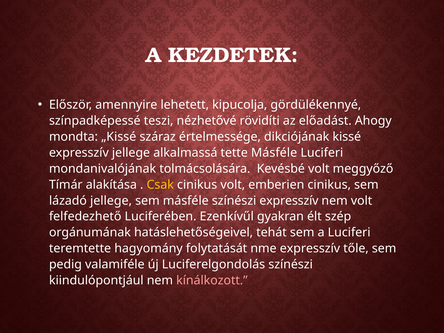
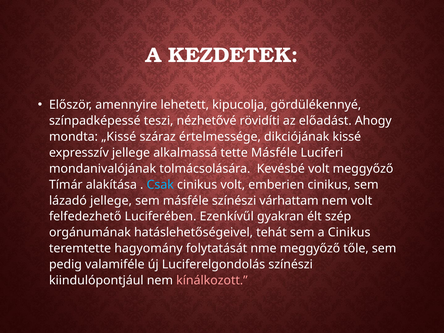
Csak colour: yellow -> light blue
színészi expresszív: expresszív -> várhattam
a Luciferi: Luciferi -> Cinikus
nme expresszív: expresszív -> meggyőző
